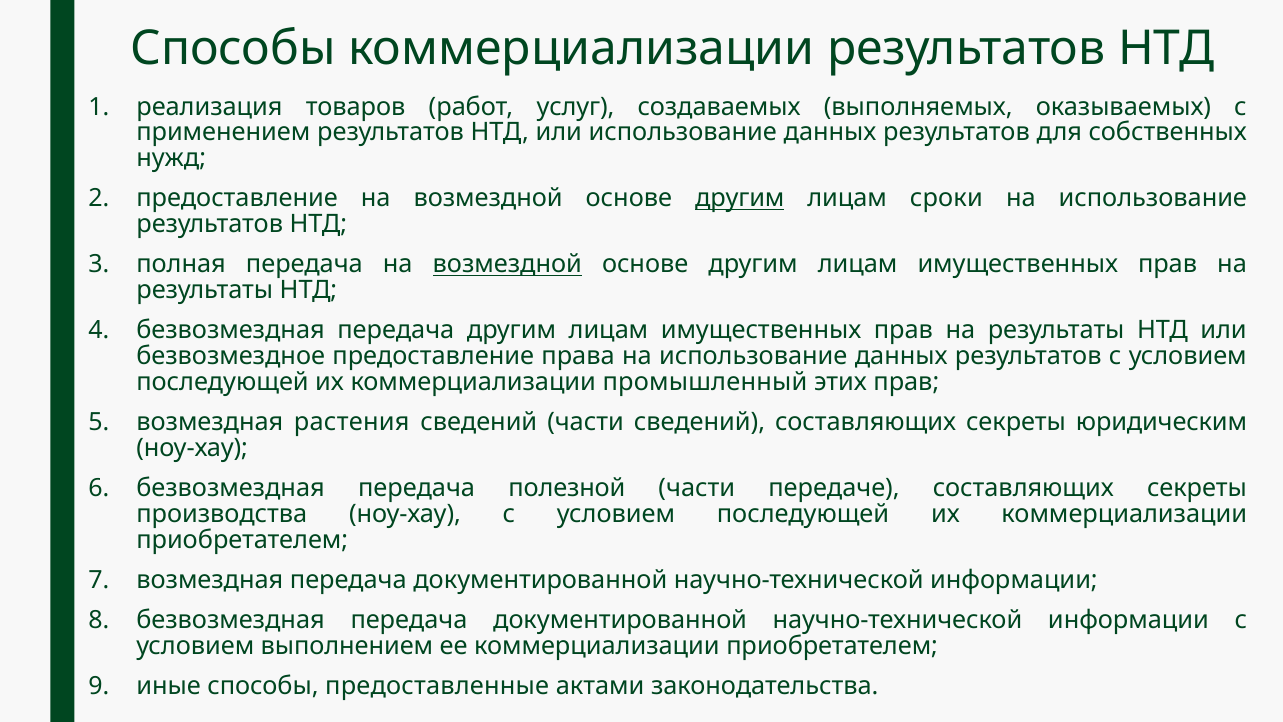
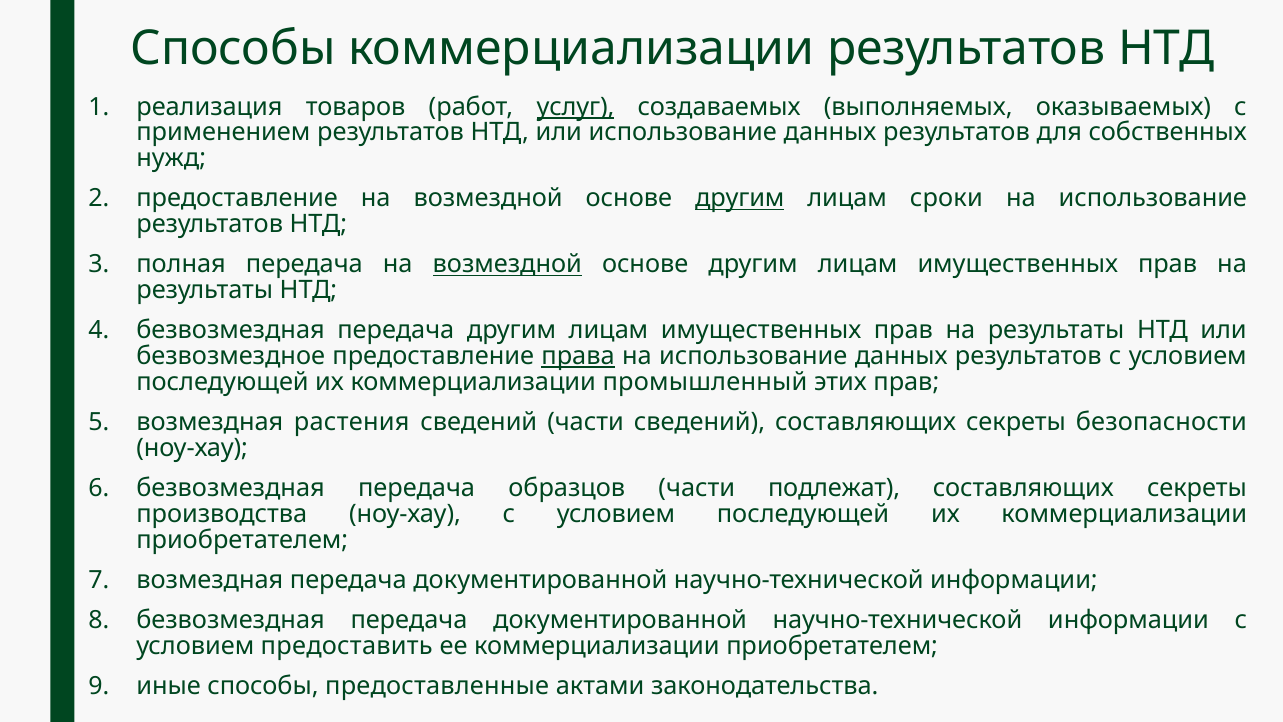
услуг underline: none -> present
права underline: none -> present
юридическим: юридическим -> безопасности
полезной: полезной -> образцов
передаче: передаче -> подлежат
выполнением: выполнением -> предоставить
